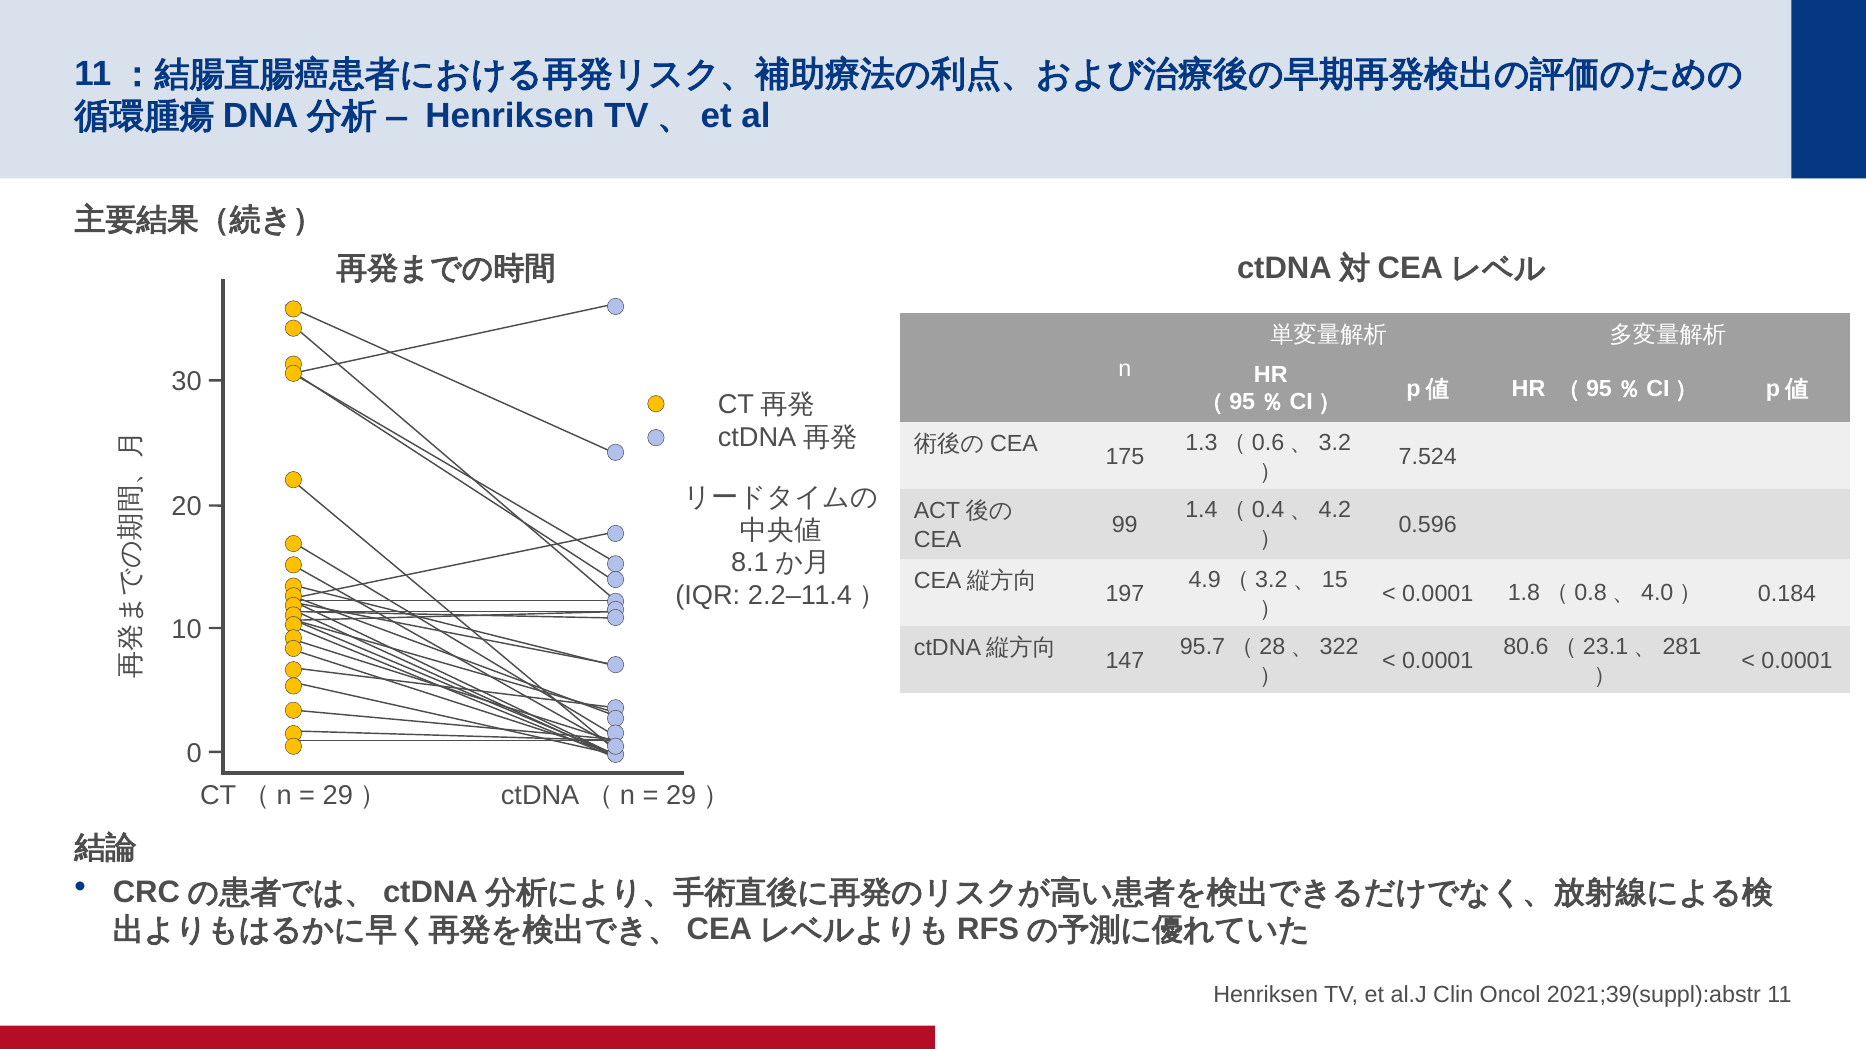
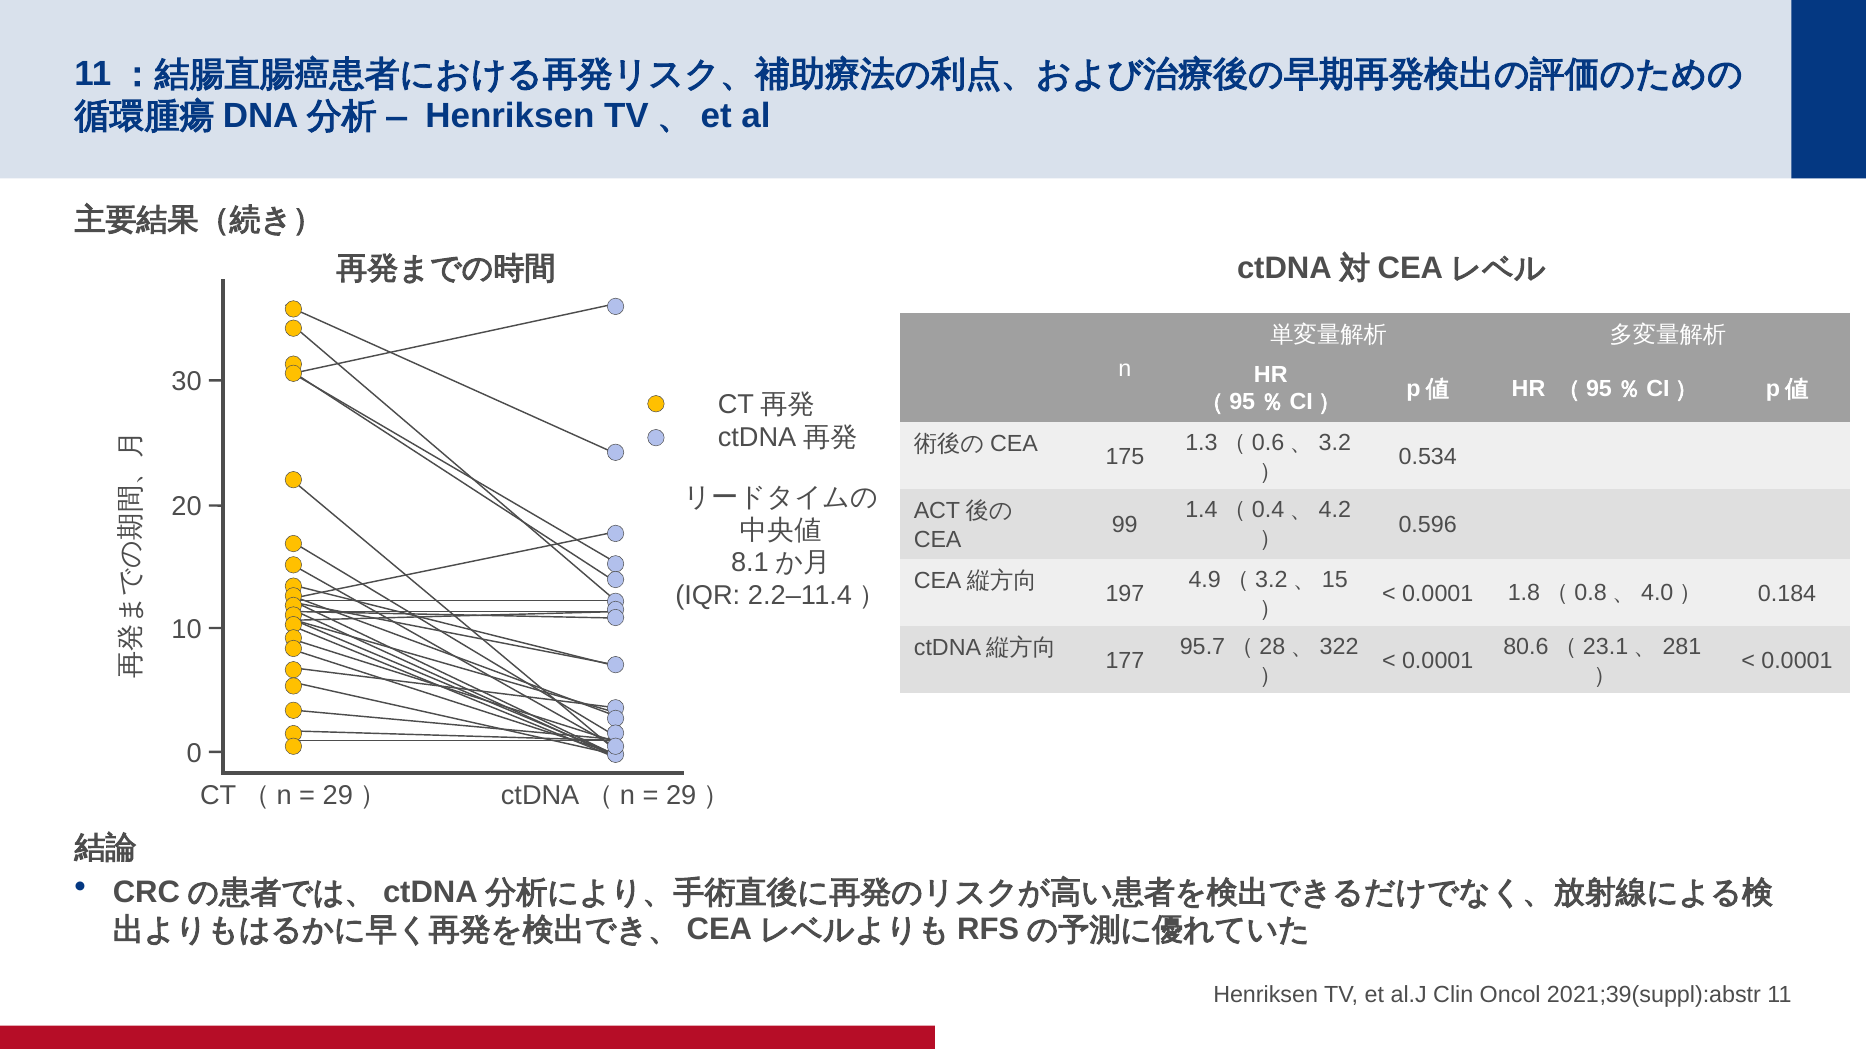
7.524: 7.524 -> 0.534
147: 147 -> 177
